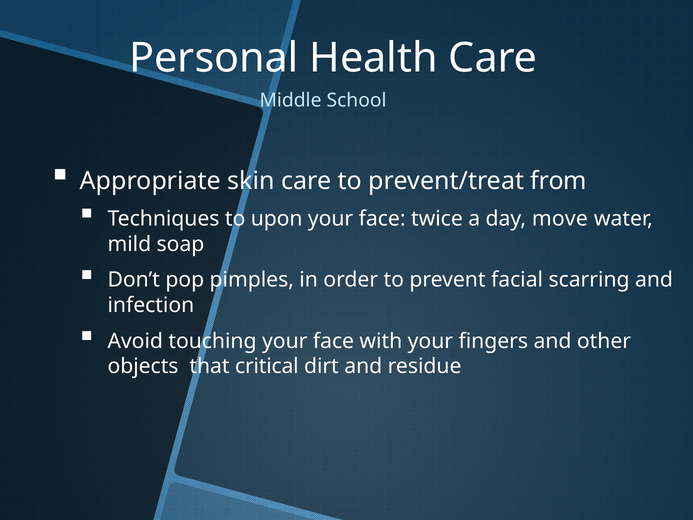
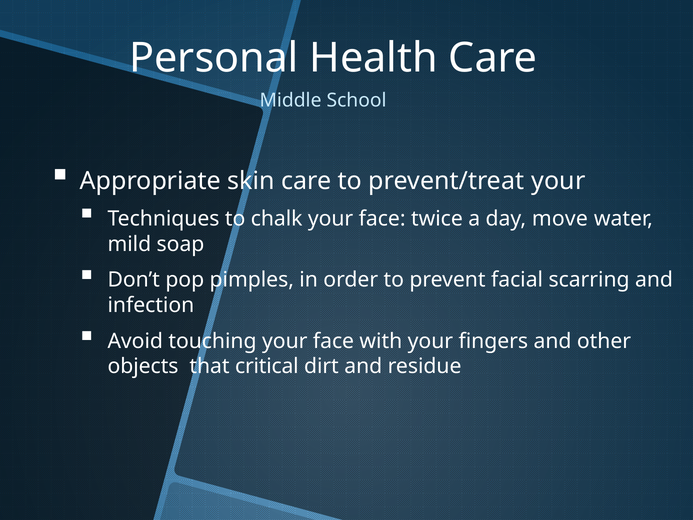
prevent/treat from: from -> your
upon: upon -> chalk
